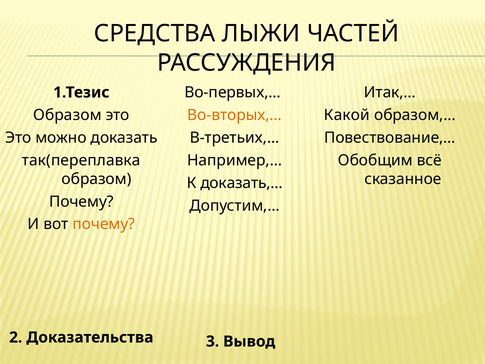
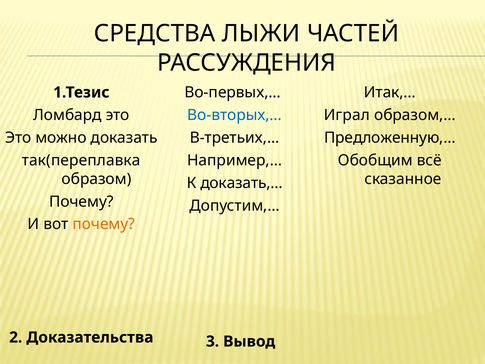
Образом at (67, 115): Образом -> Ломбард
Во-вторых,… colour: orange -> blue
Какой: Какой -> Играл
Повествование,…: Повествование,… -> Предложенную,…
